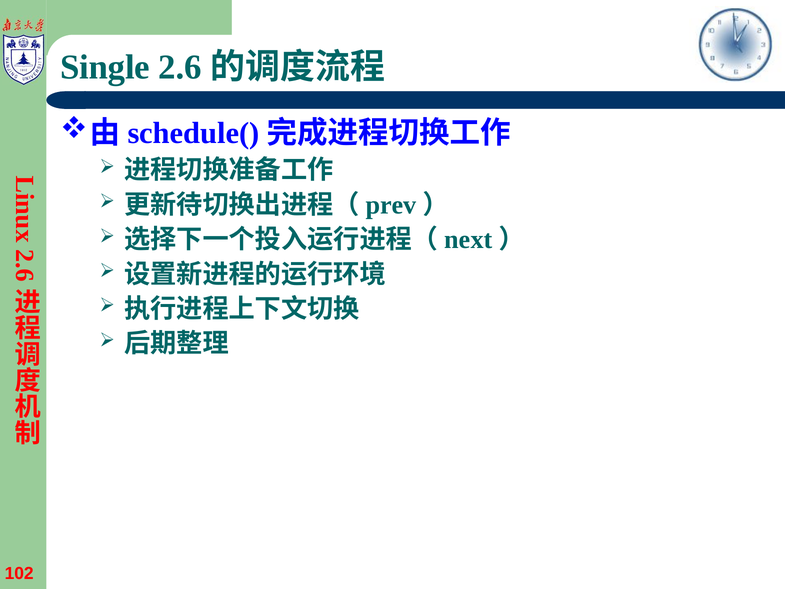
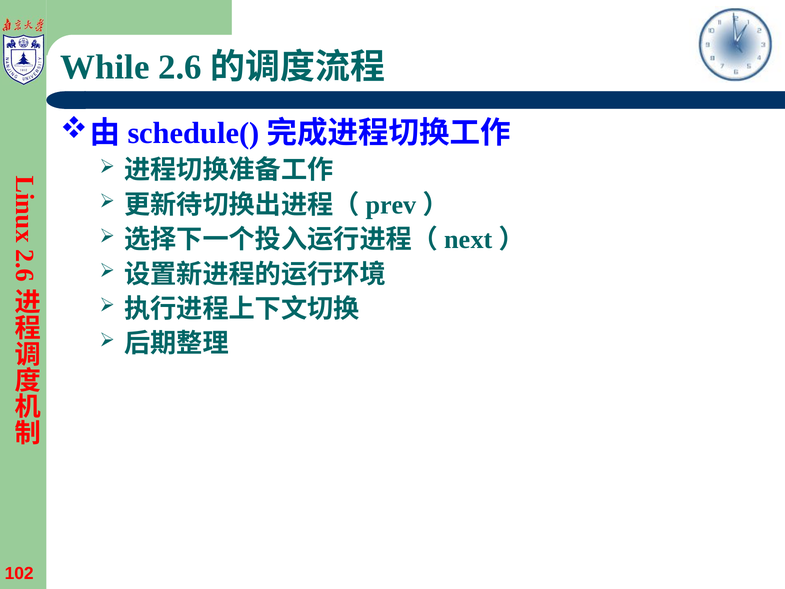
Single: Single -> While
